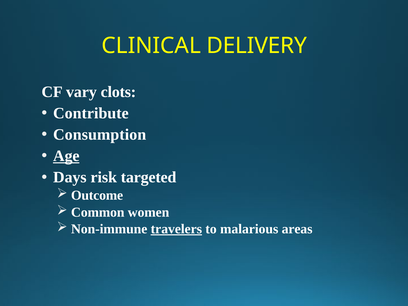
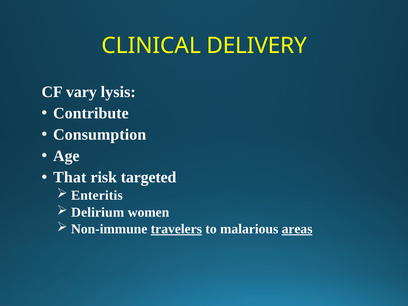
clots: clots -> lysis
Age underline: present -> none
Days: Days -> That
Outcome: Outcome -> Enteritis
Common: Common -> Delirium
areas underline: none -> present
